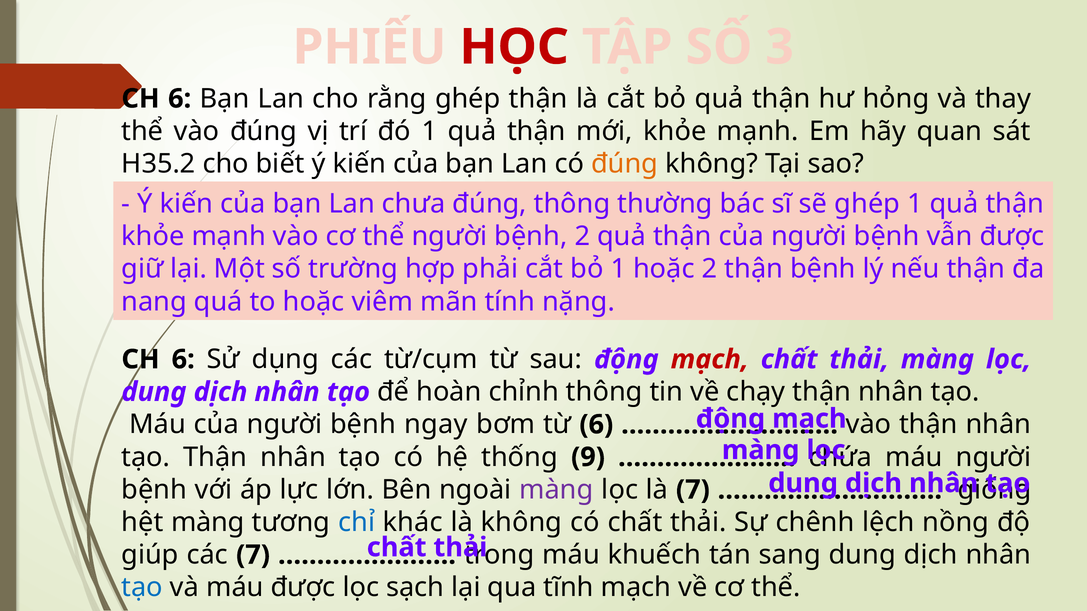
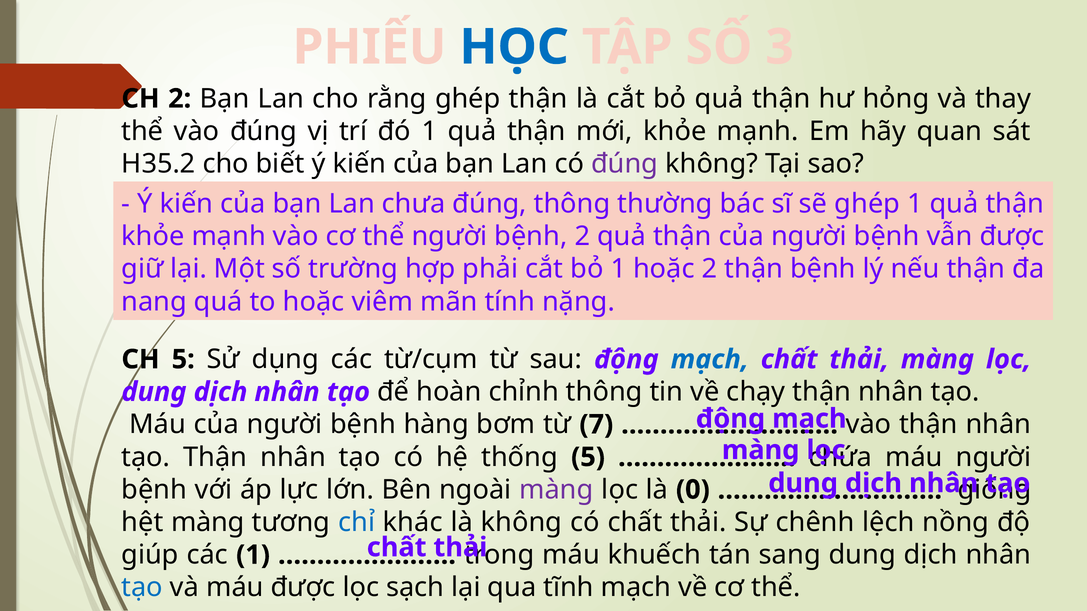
HỌC colour: red -> blue
6 at (180, 99): 6 -> 2
đúng at (625, 164) colour: orange -> purple
6 at (183, 360): 6 -> 5
mạch at (710, 360) colour: red -> blue
ngay: ngay -> hàng
từ 6: 6 -> 7
thống 9: 9 -> 5
là 7: 7 -> 0
các 7: 7 -> 1
